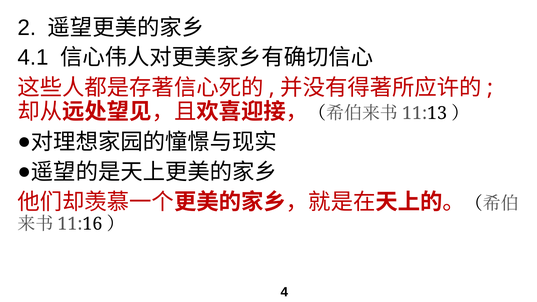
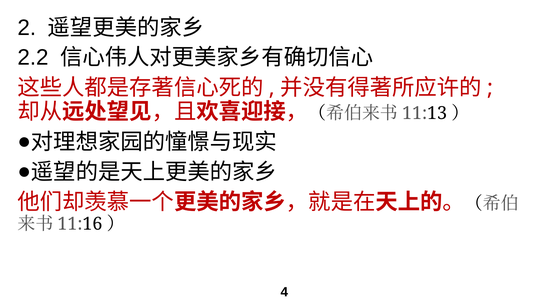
4.1: 4.1 -> 2.2
